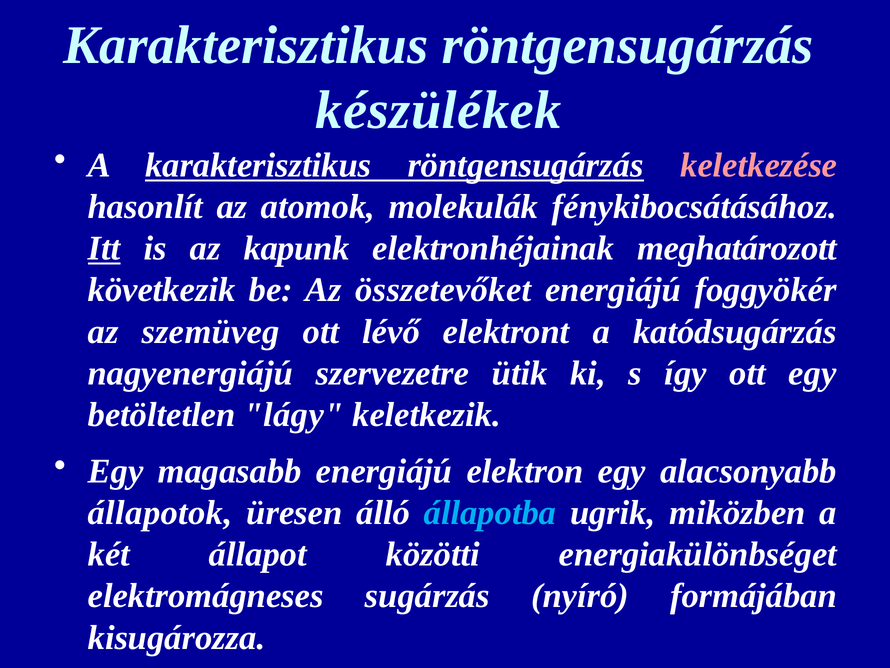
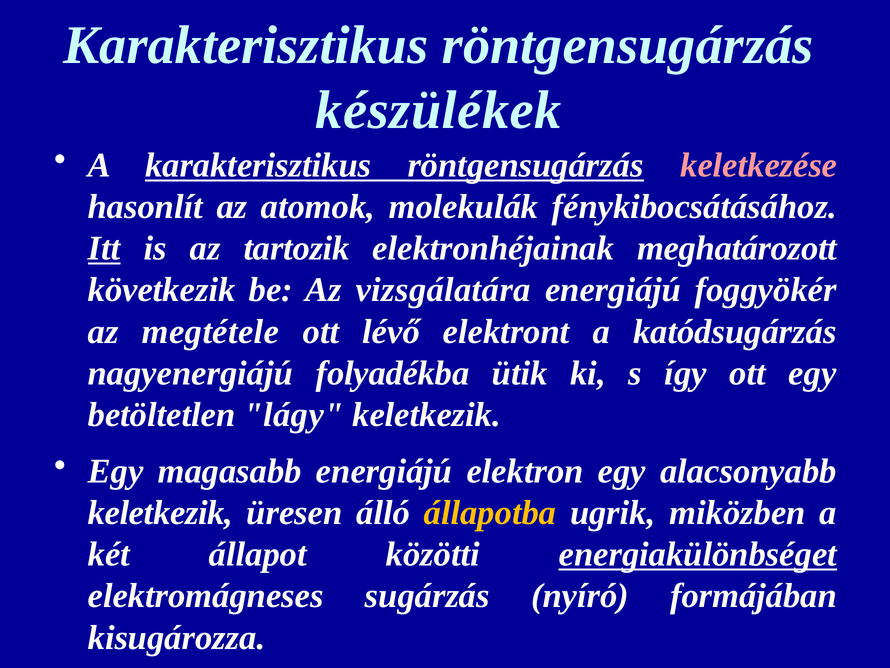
kapunk: kapunk -> tartozik
összetevőket: összetevőket -> vizsgálatára
szemüveg: szemüveg -> megtétele
szervezetre: szervezetre -> folyadékba
állapotok at (160, 512): állapotok -> keletkezik
állapotba colour: light blue -> yellow
energiakülönbséget underline: none -> present
